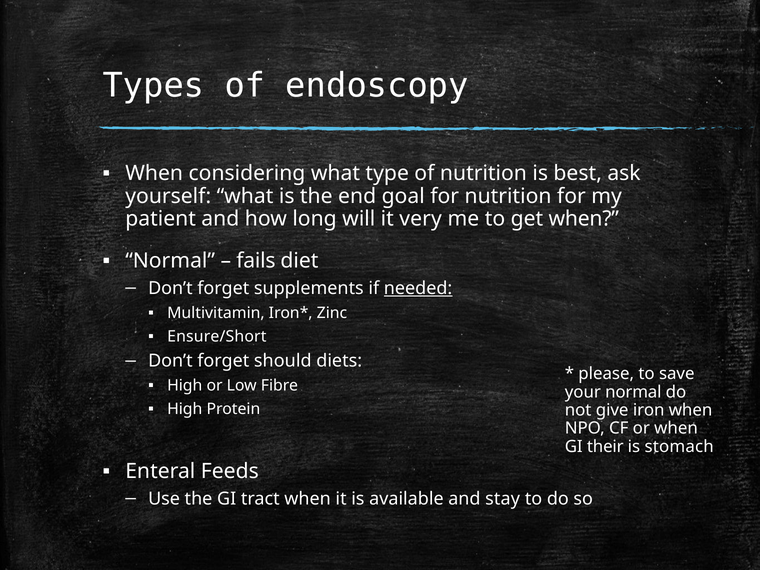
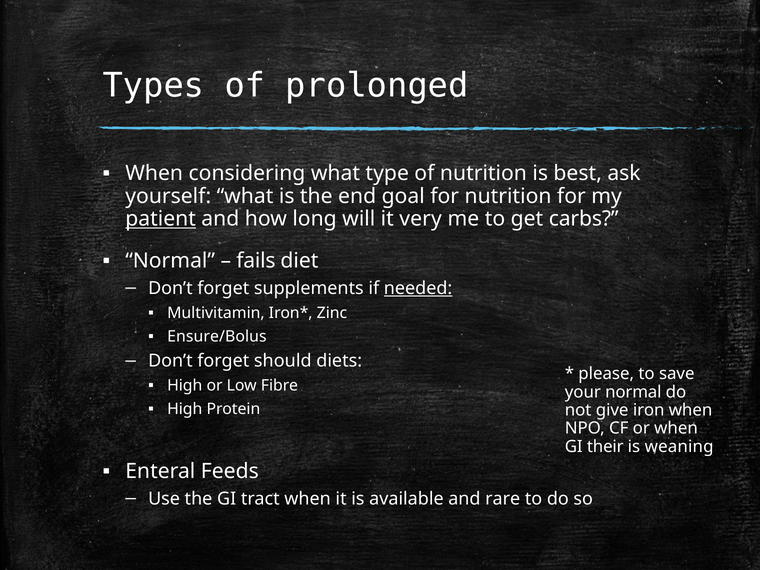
endoscopy: endoscopy -> prolonged
patient underline: none -> present
get when: when -> carbs
Ensure/Short: Ensure/Short -> Ensure/Bolus
stomach: stomach -> weaning
stay: stay -> rare
